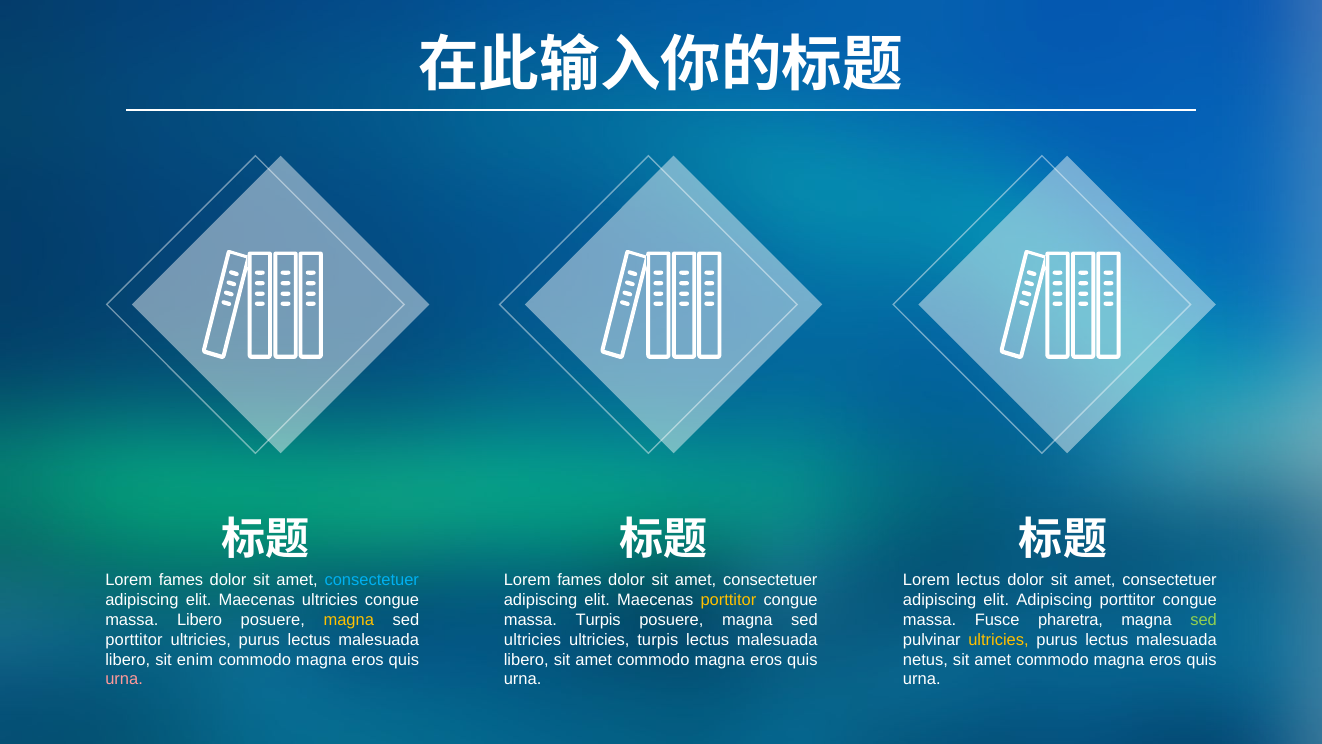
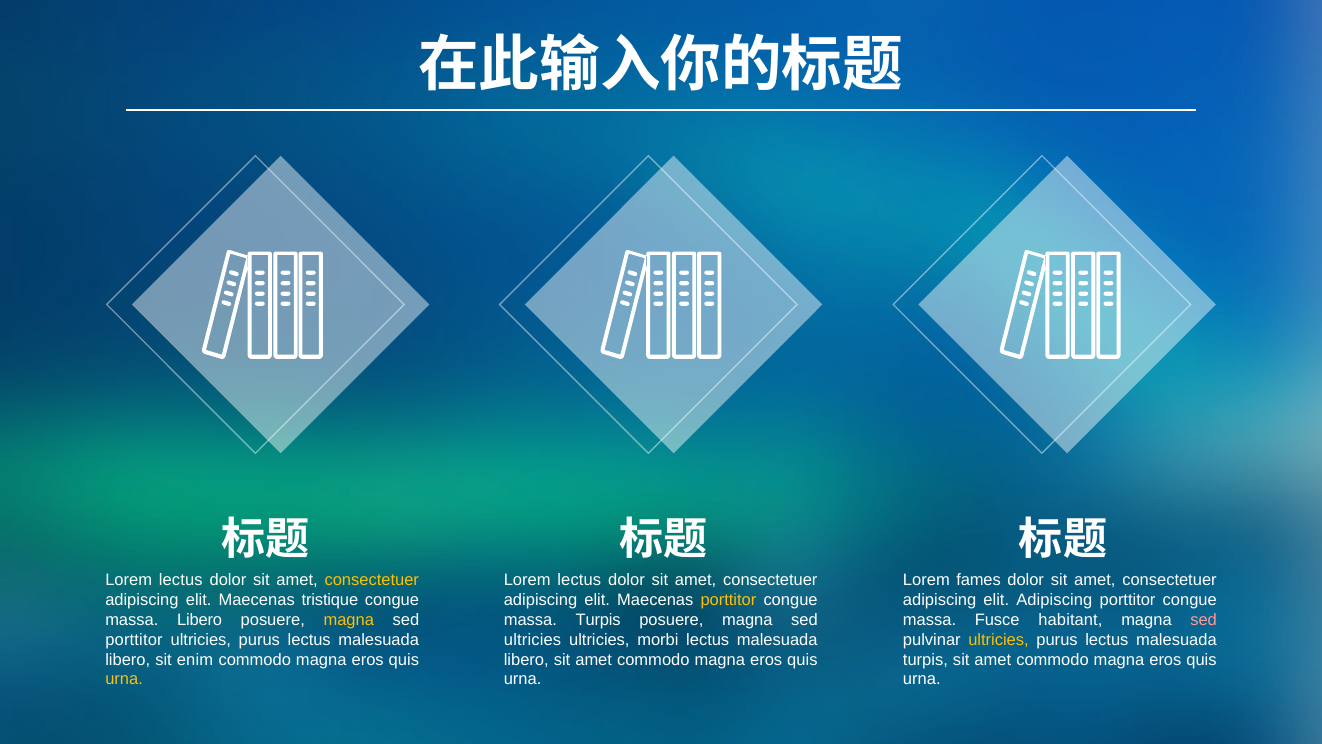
fames at (181, 580): fames -> lectus
consectetuer at (372, 580) colour: light blue -> yellow
fames at (579, 580): fames -> lectus
Lorem lectus: lectus -> fames
Maecenas ultricies: ultricies -> tristique
pharetra: pharetra -> habitant
sed at (1204, 620) colour: light green -> pink
ultricies turpis: turpis -> morbi
netus at (925, 659): netus -> turpis
urna at (124, 679) colour: pink -> yellow
